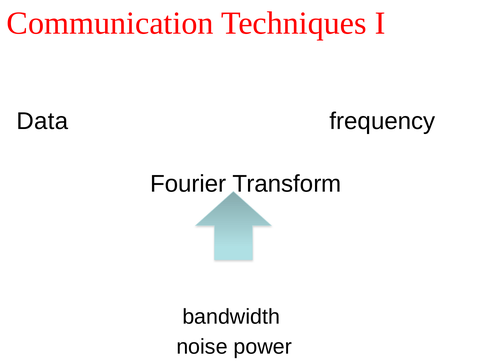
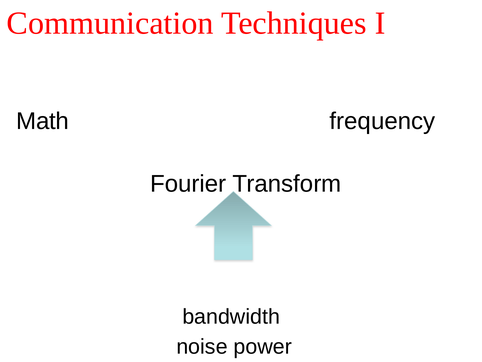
Data: Data -> Math
